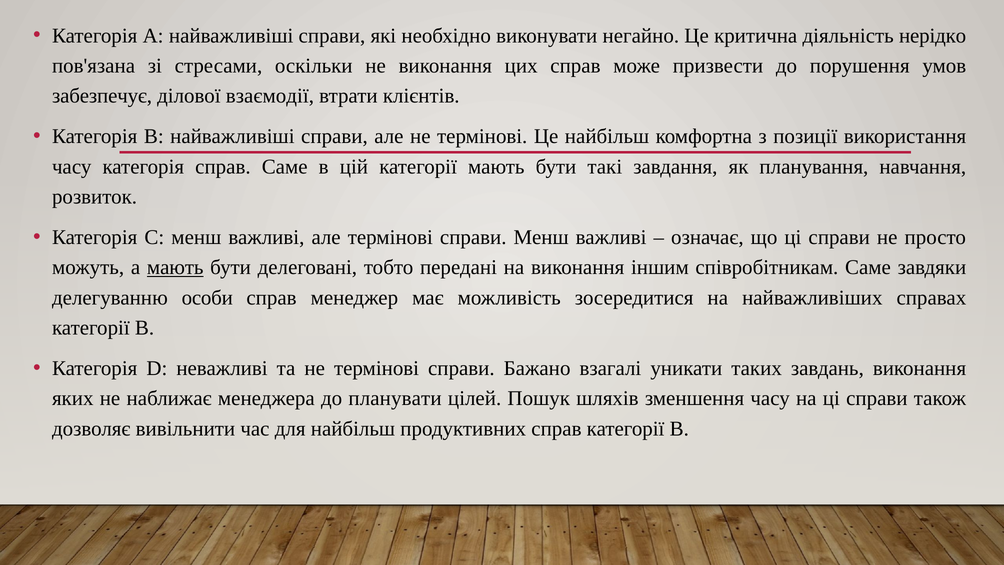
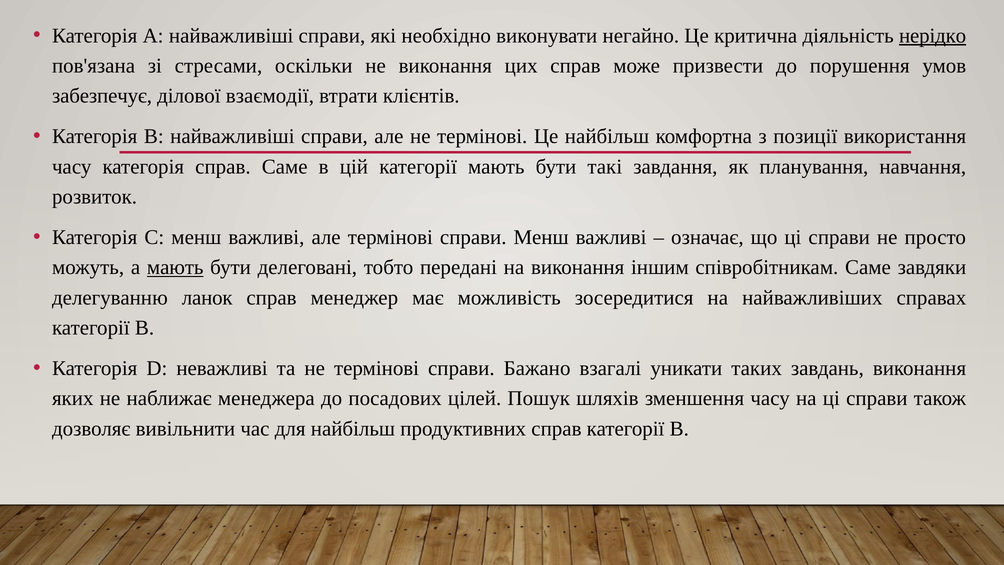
нерідко underline: none -> present
особи: особи -> ланок
планувати: планувати -> посадових
